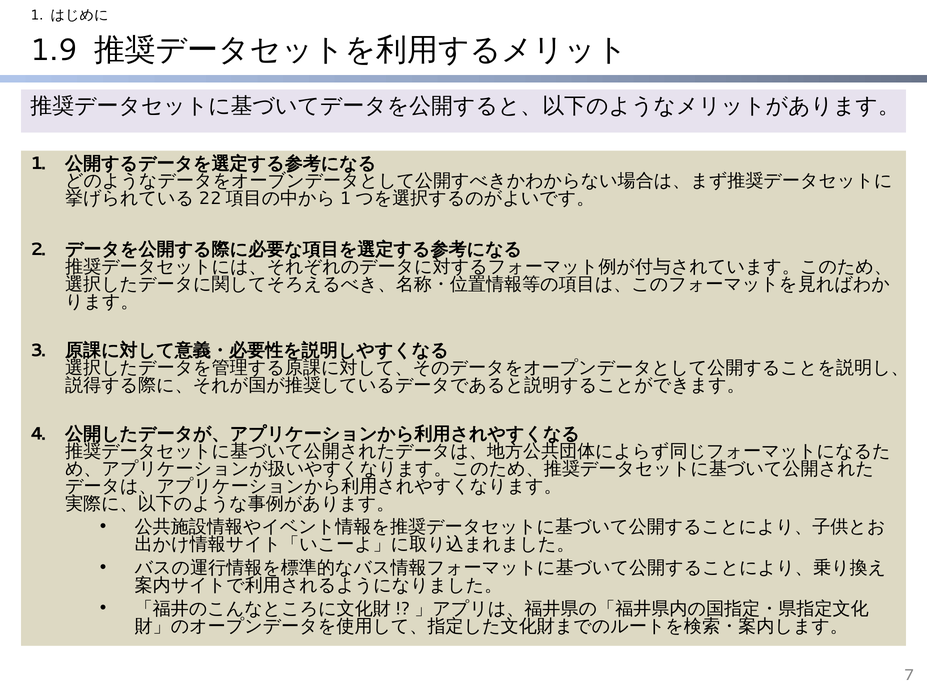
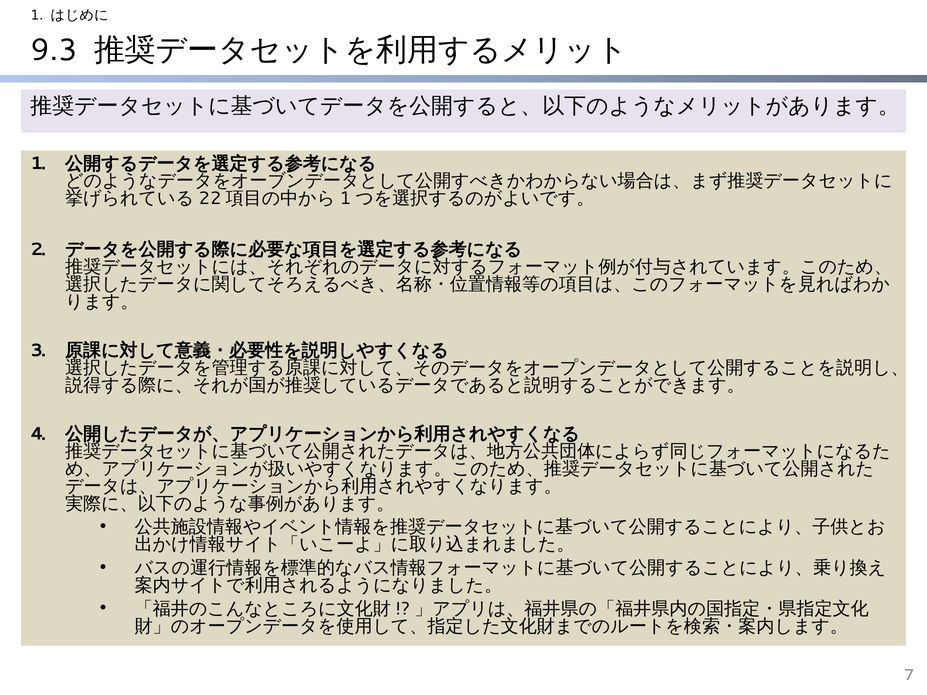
1.9: 1.9 -> 9.3
